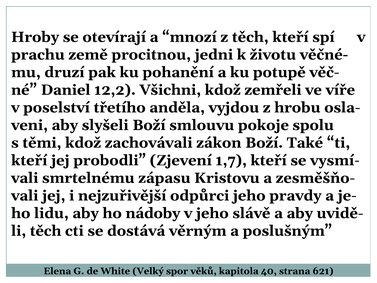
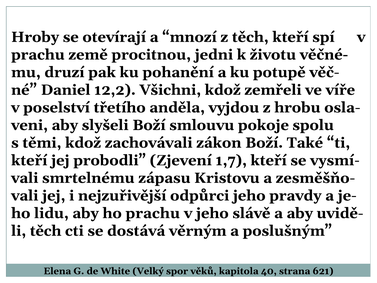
ho nádoby: nádoby -> prachu
